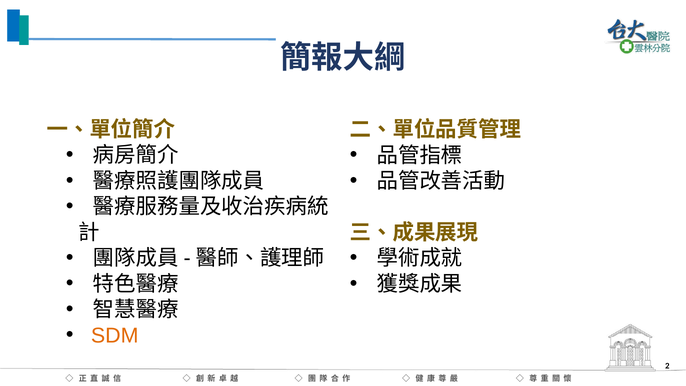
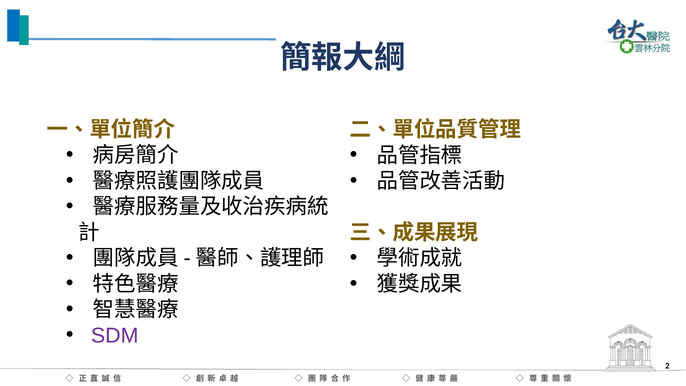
SDM colour: orange -> purple
